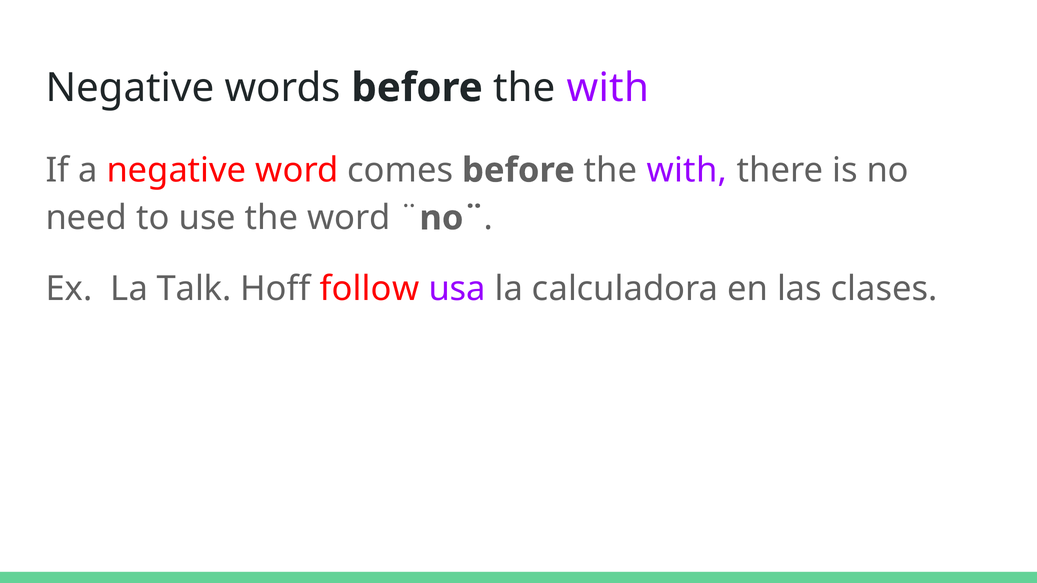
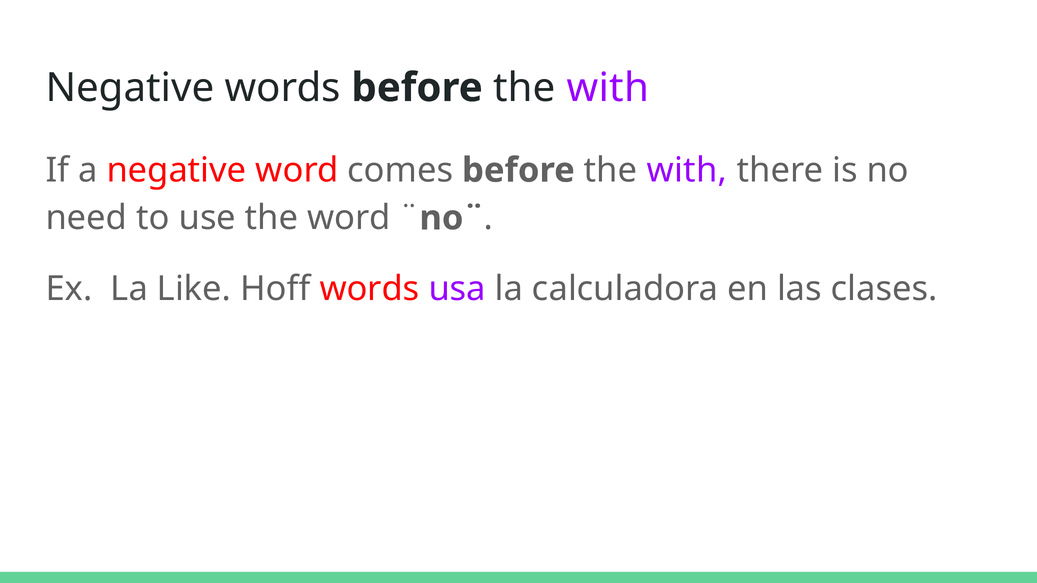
Talk: Talk -> Like
Hoff follow: follow -> words
